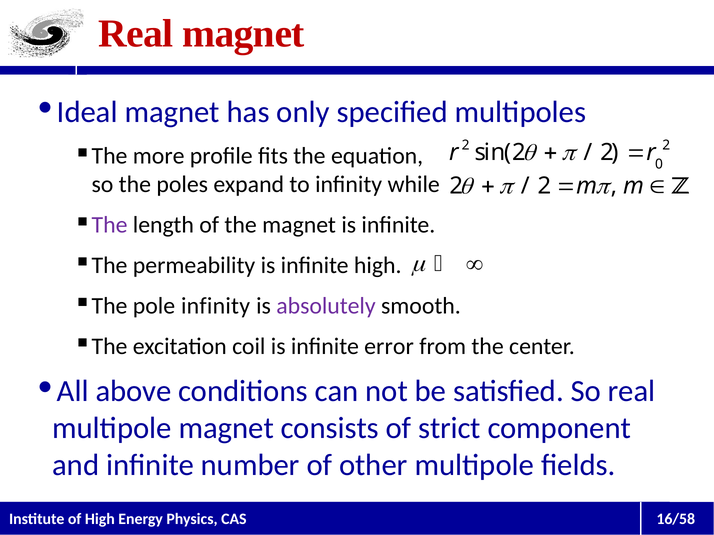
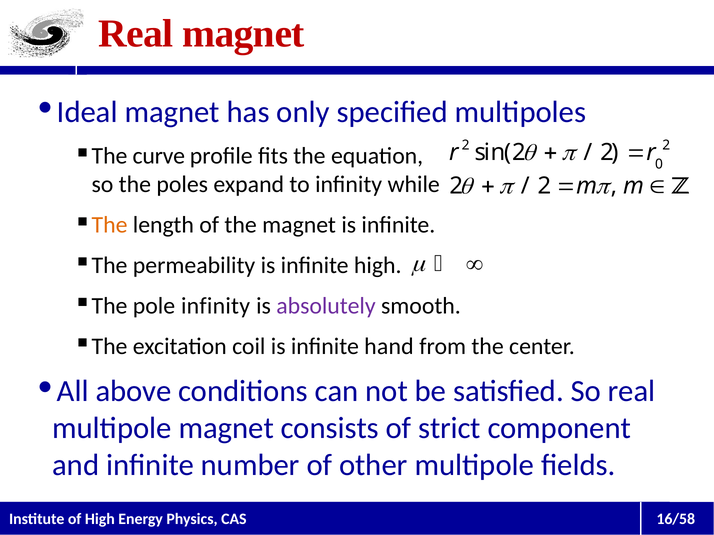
more: more -> curve
The at (110, 225) colour: purple -> orange
error: error -> hand
